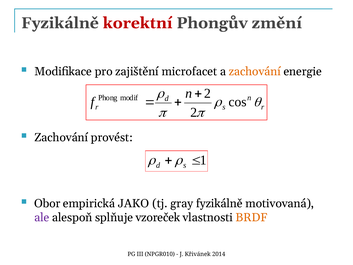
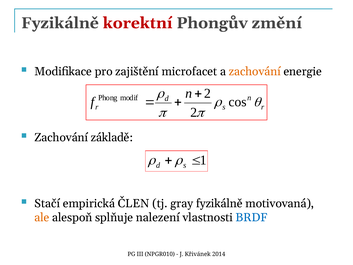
provést: provést -> základě
Obor: Obor -> Stačí
JAKO: JAKO -> ČLEN
ale colour: purple -> orange
vzoreček: vzoreček -> nalezení
BRDF colour: orange -> blue
